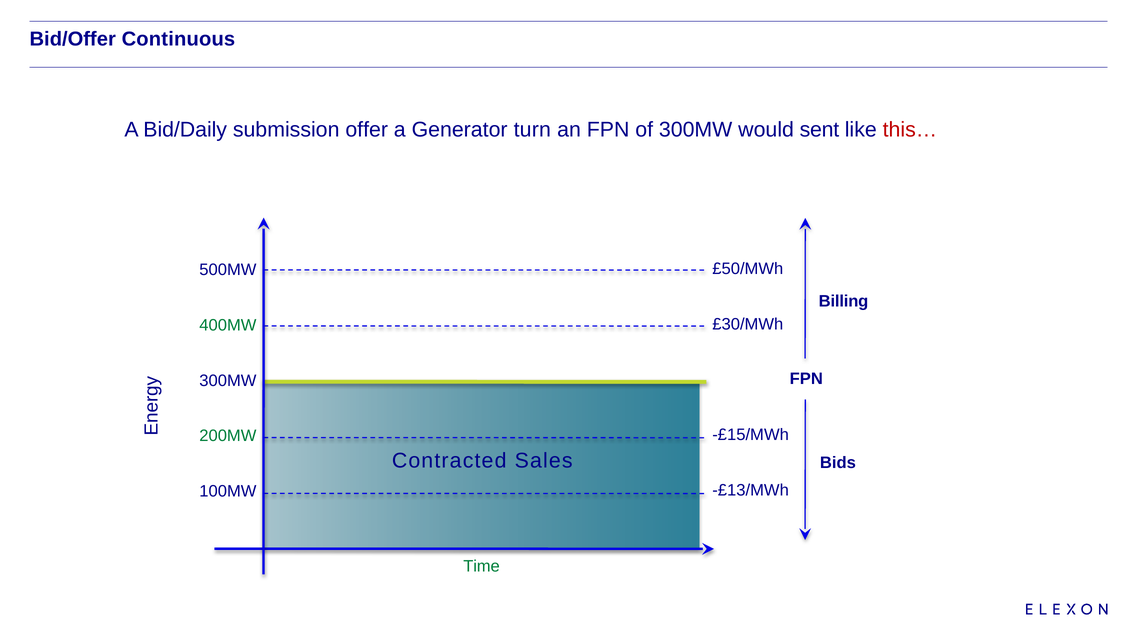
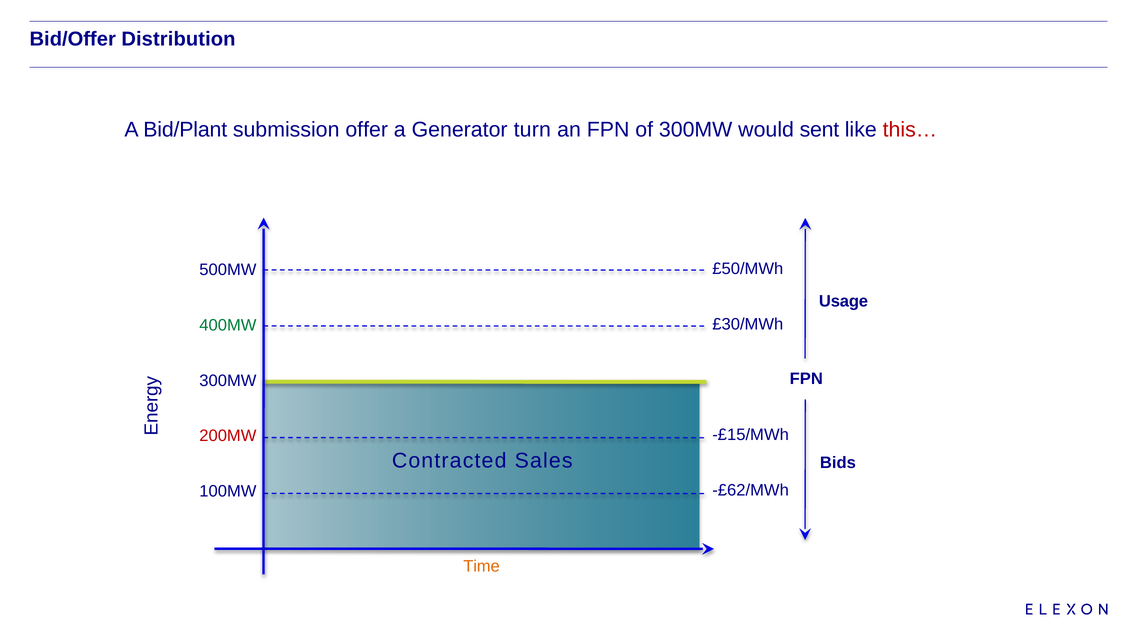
Continuous: Continuous -> Distribution
Bid/Daily: Bid/Daily -> Bid/Plant
Billing: Billing -> Usage
200MW colour: green -> red
-£13/MWh: -£13/MWh -> -£62/MWh
Time colour: green -> orange
